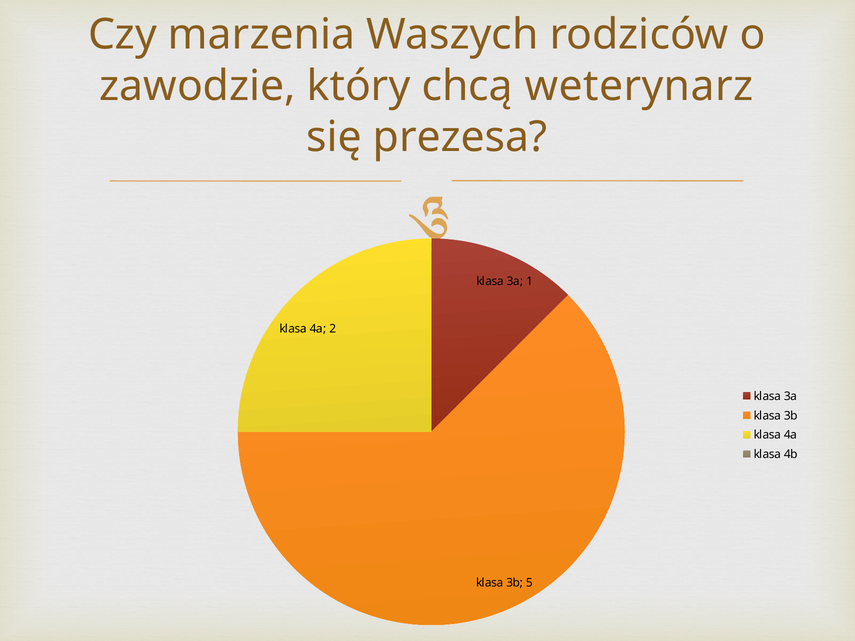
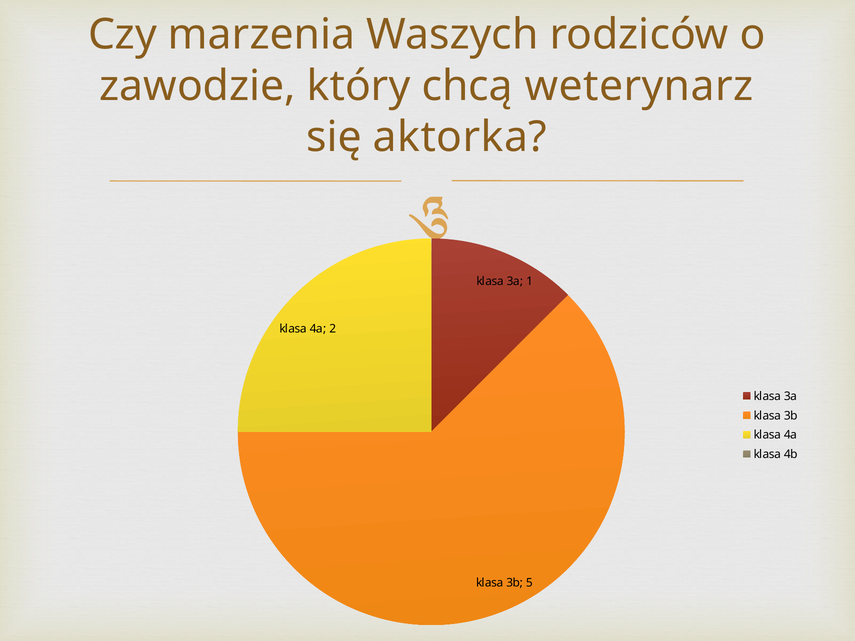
prezesa: prezesa -> aktorka
